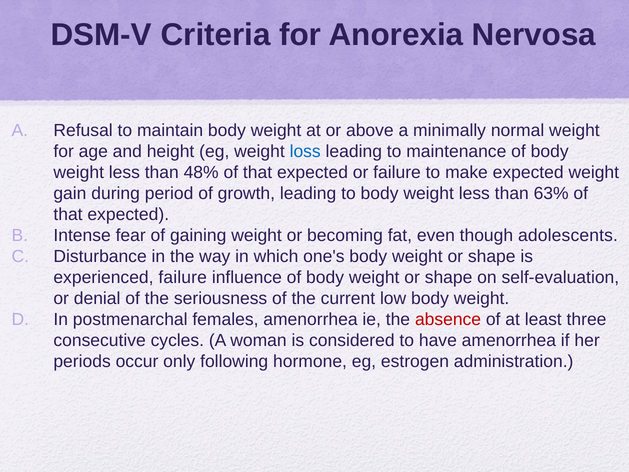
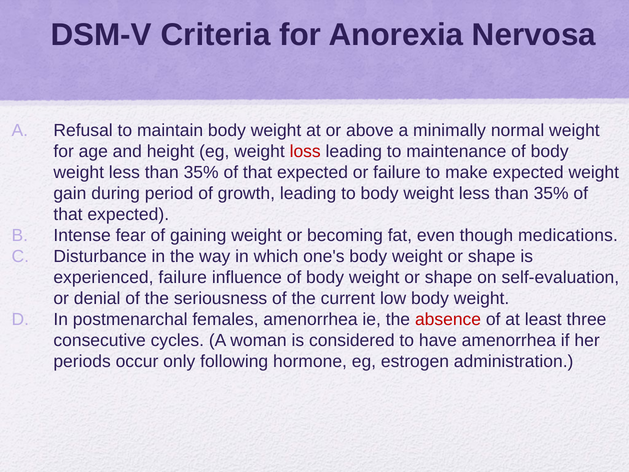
loss colour: blue -> red
48% at (201, 172): 48% -> 35%
63% at (551, 193): 63% -> 35%
adolescents: adolescents -> medications
